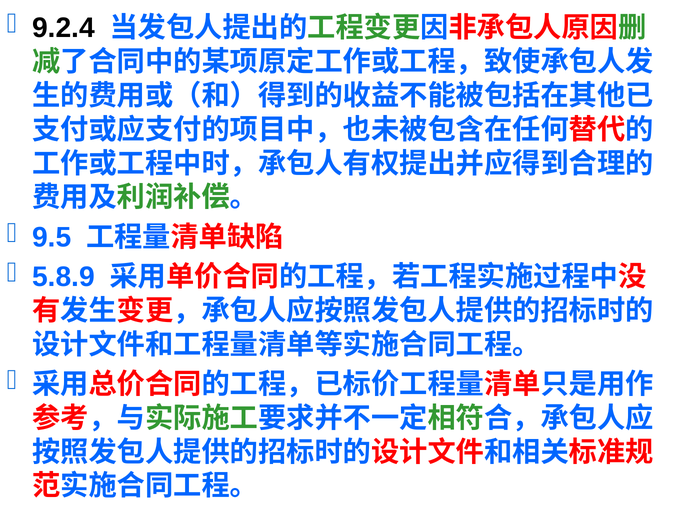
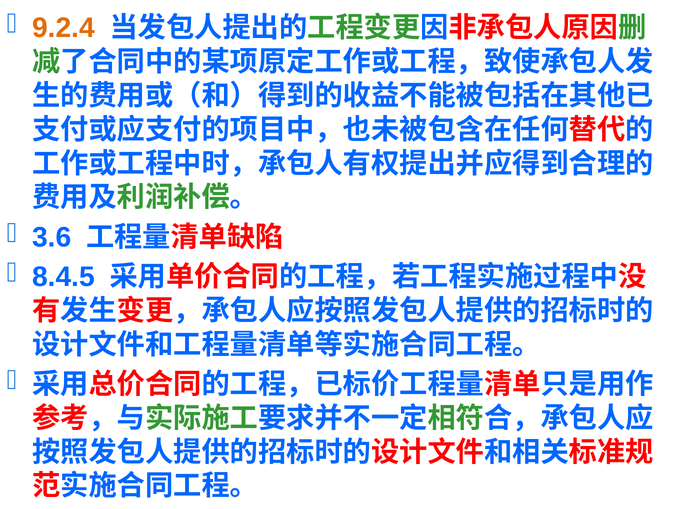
9.2.4 colour: black -> orange
9.5: 9.5 -> 3.6
5.8.9: 5.8.9 -> 8.4.5
